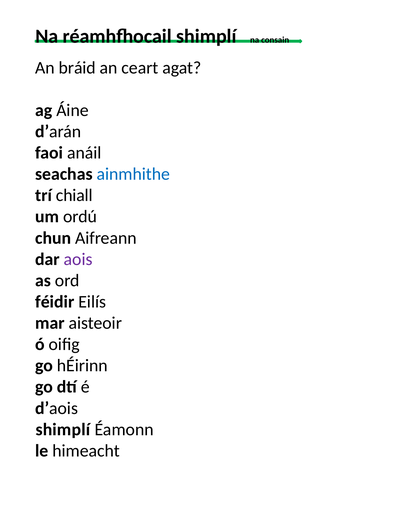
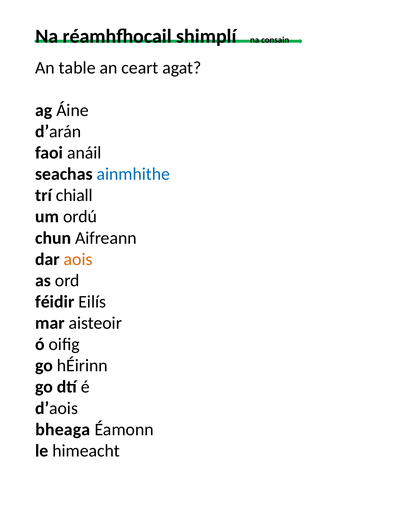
bráid: bráid -> table
aois colour: purple -> orange
shimplí at (63, 429): shimplí -> bheaga
